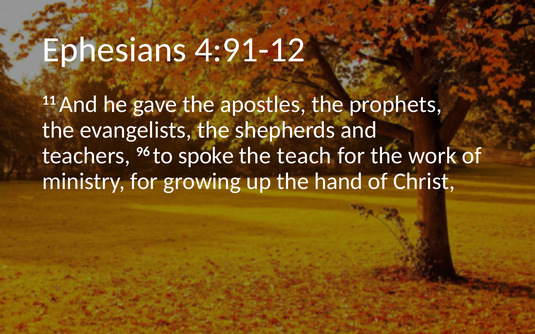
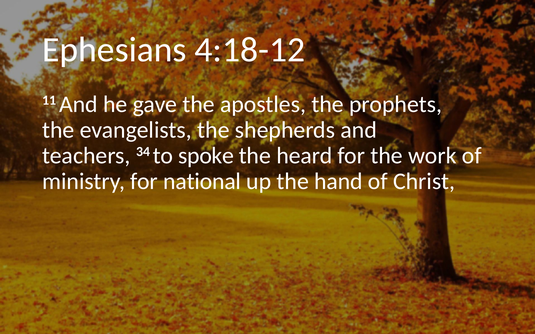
4:91-12: 4:91-12 -> 4:18-12
96: 96 -> 34
teach: teach -> heard
growing: growing -> national
